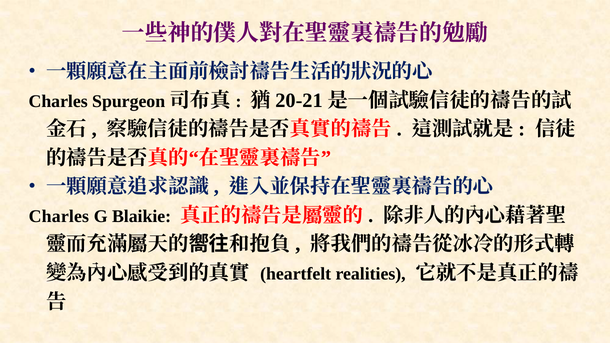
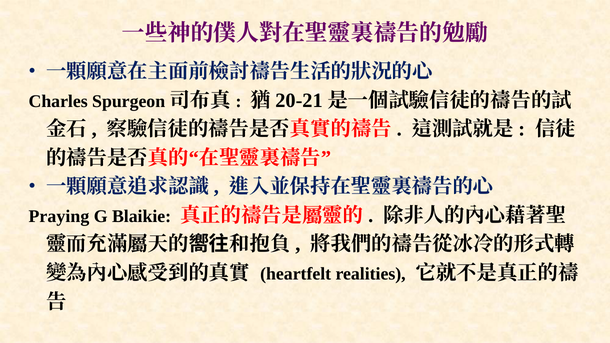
Charles at (59, 216): Charles -> Praying
